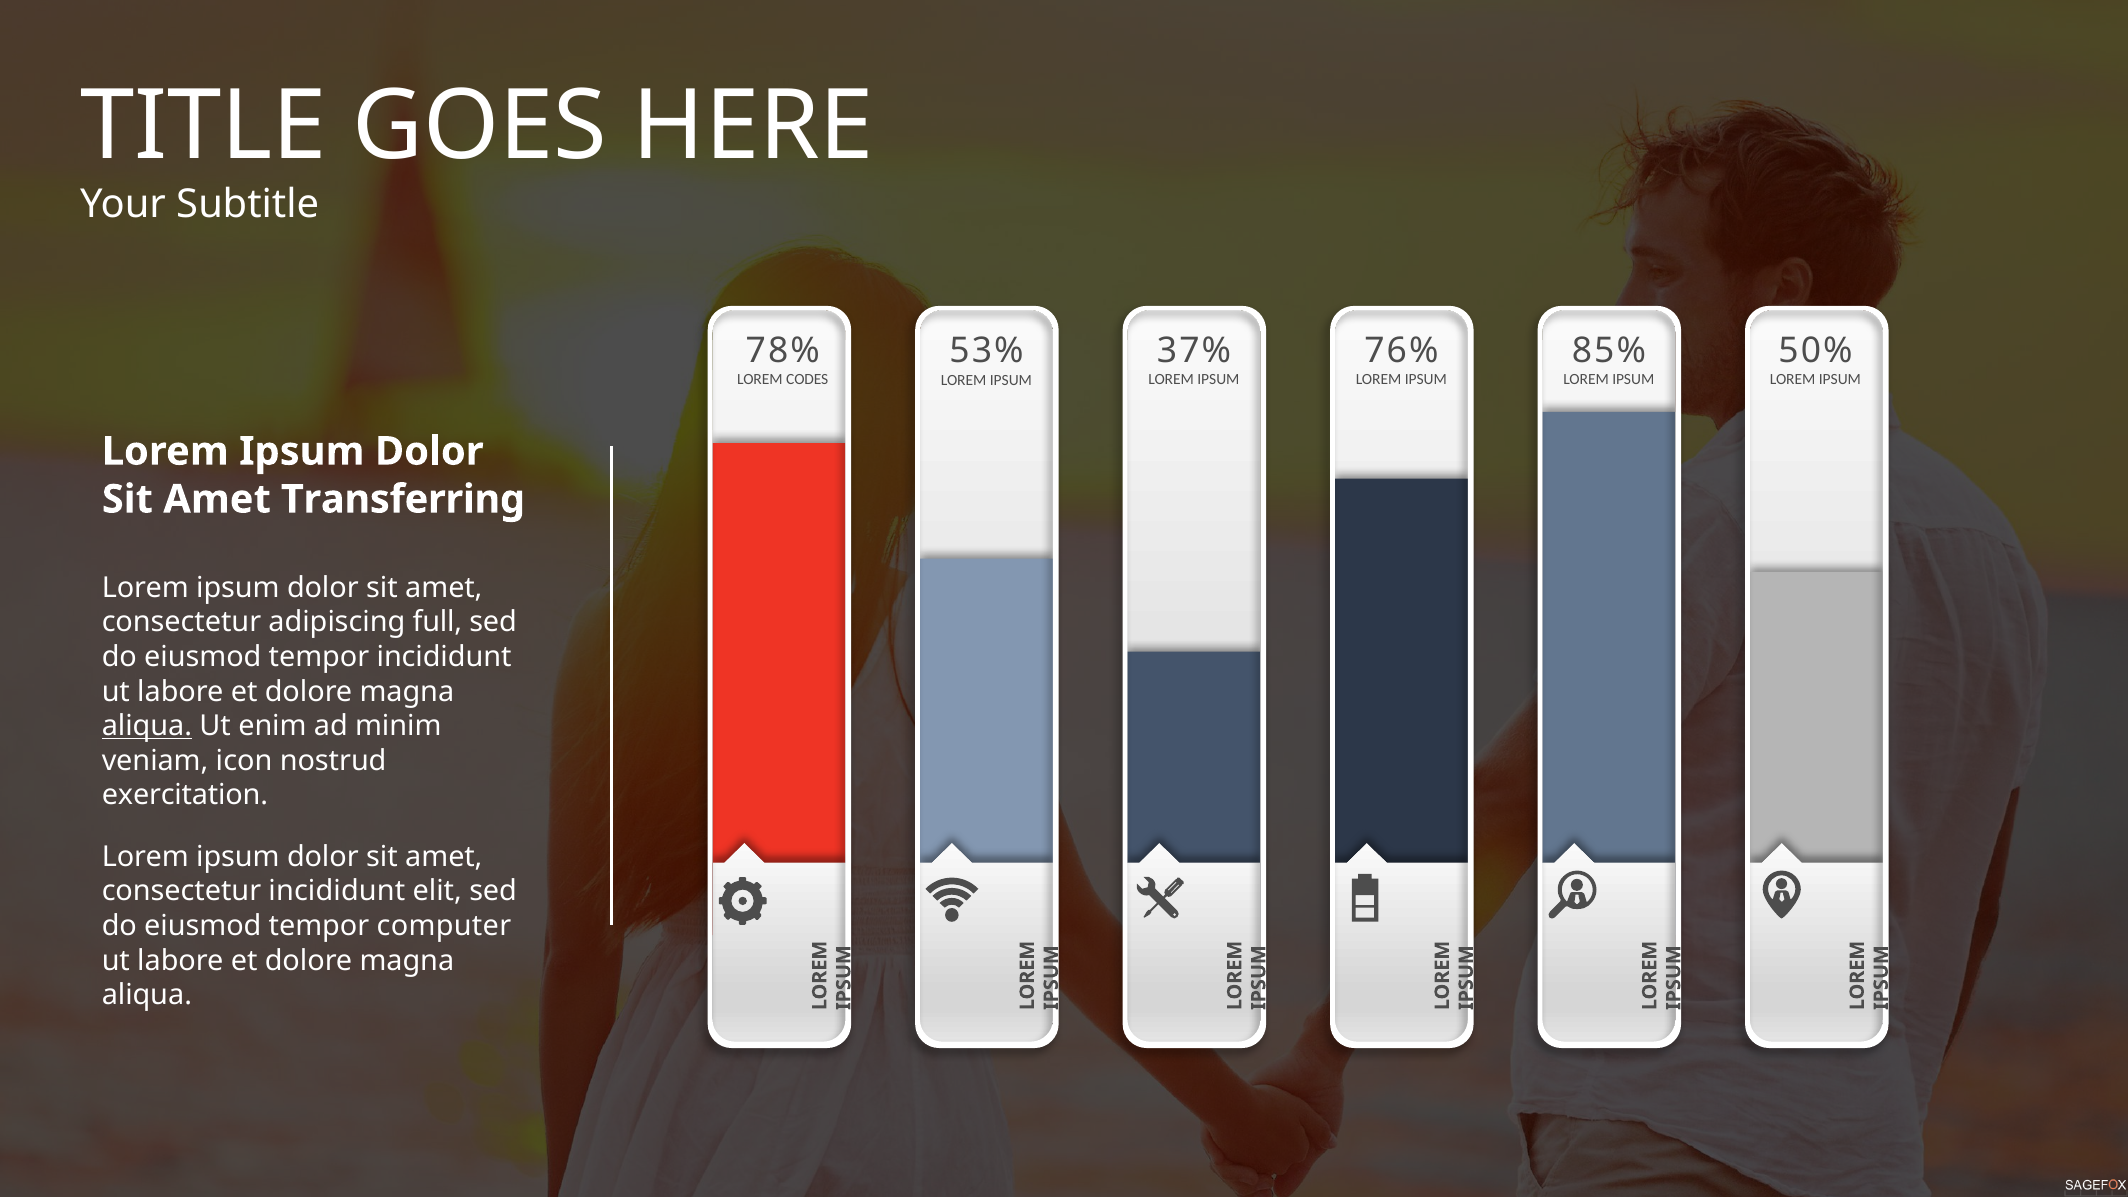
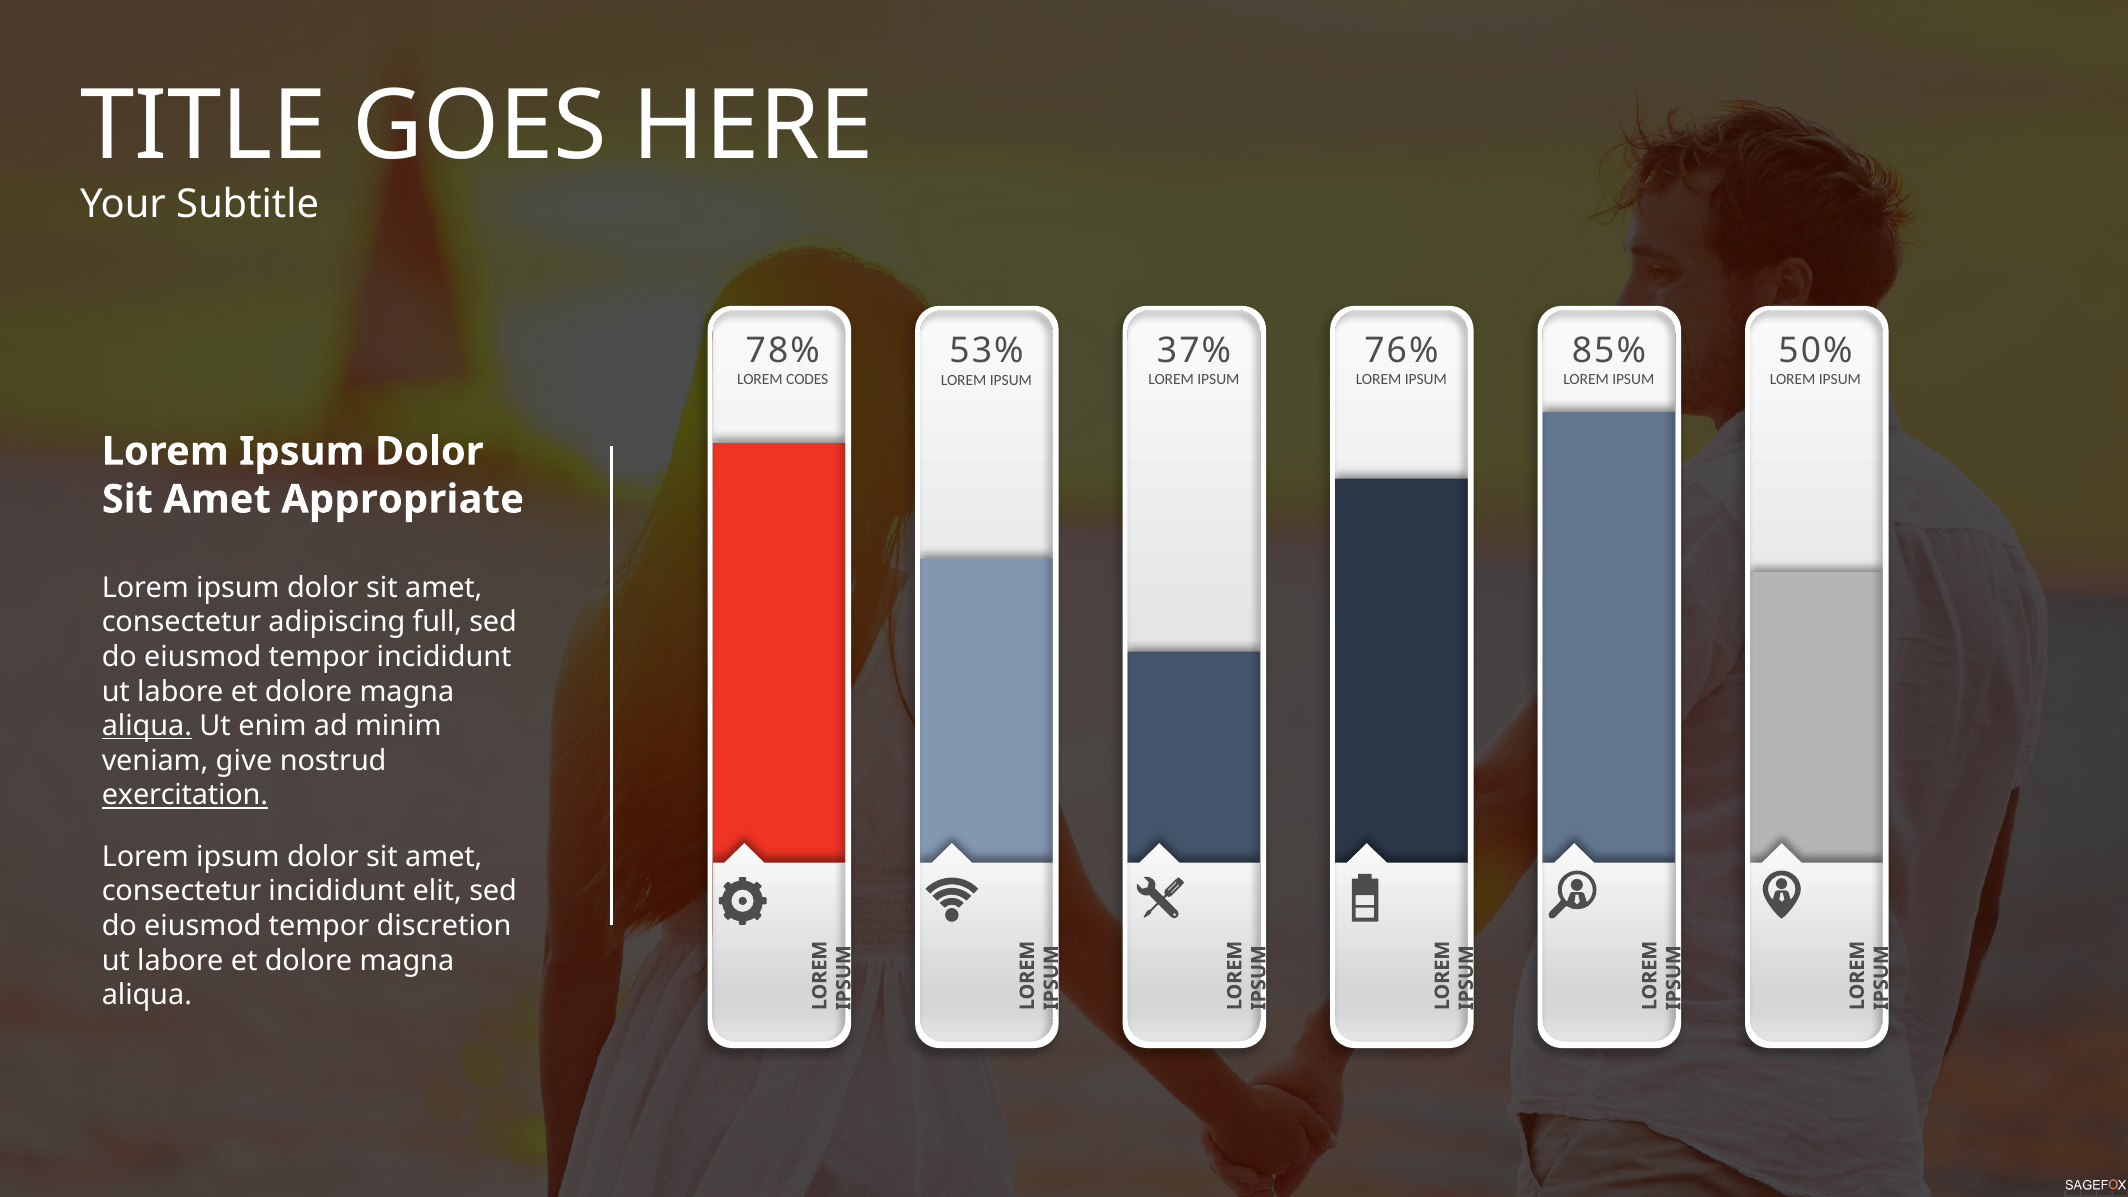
Transferring: Transferring -> Appropriate
icon: icon -> give
exercitation underline: none -> present
computer: computer -> discretion
